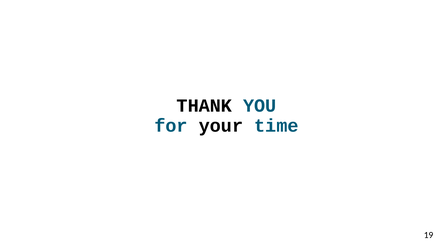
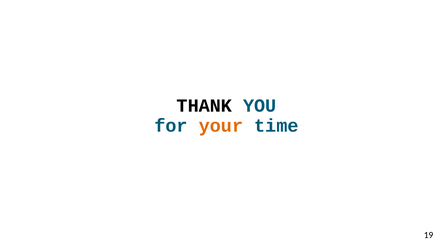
your colour: black -> orange
